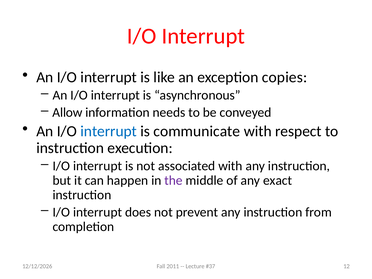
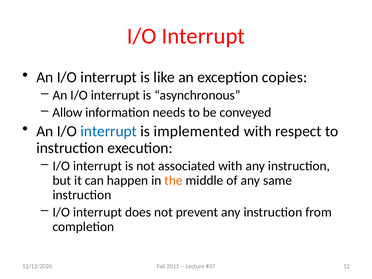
communicate: communicate -> implemented
the colour: purple -> orange
exact: exact -> same
